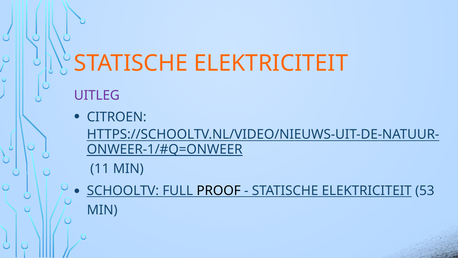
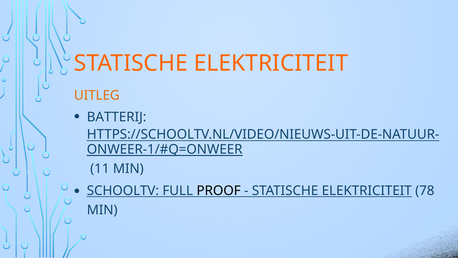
UITLEG colour: purple -> orange
CITROEN: CITROEN -> BATTERIJ
53: 53 -> 78
